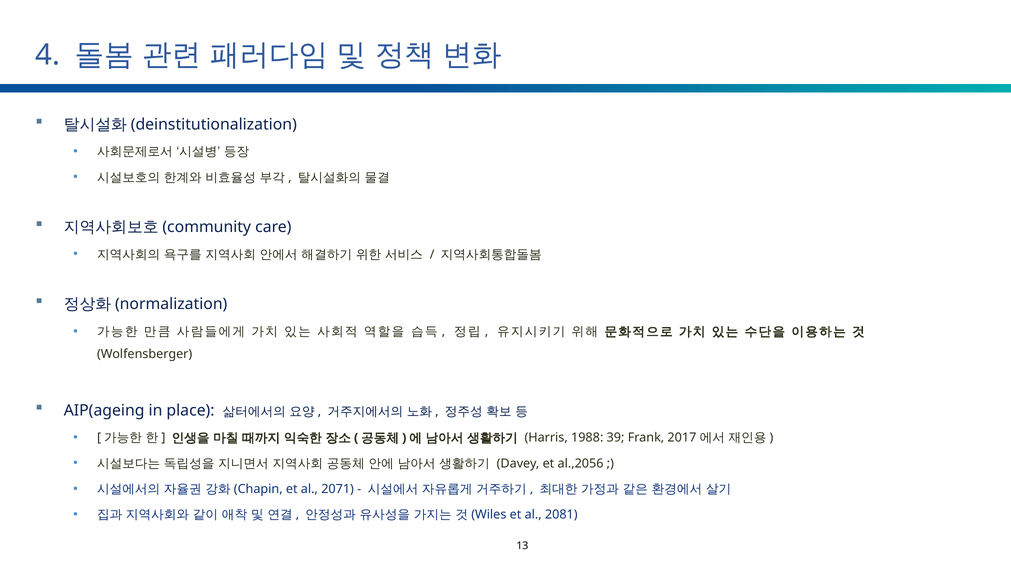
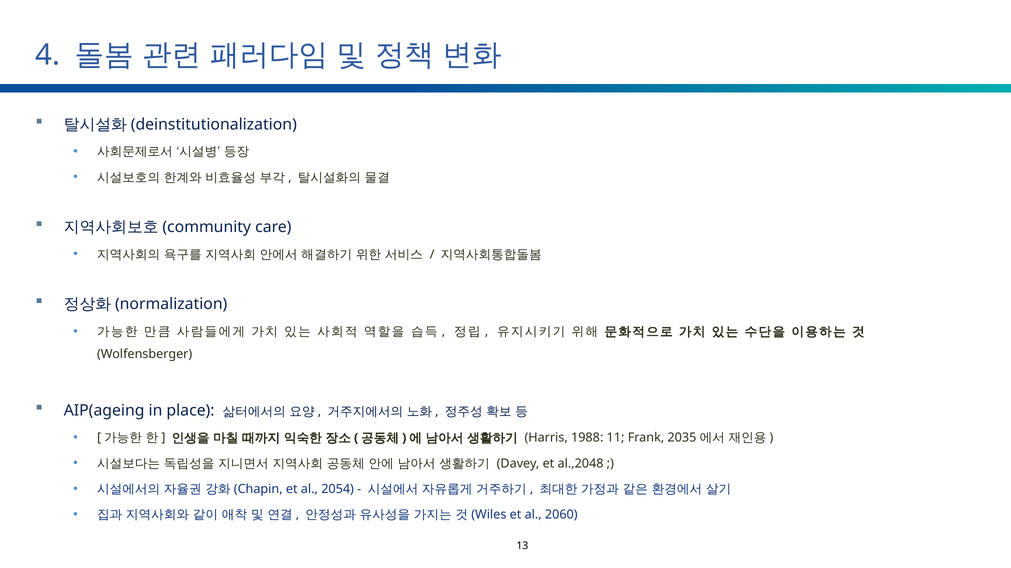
39: 39 -> 11
2017: 2017 -> 2035
al.,2056: al.,2056 -> al.,2048
2071: 2071 -> 2054
2081: 2081 -> 2060
